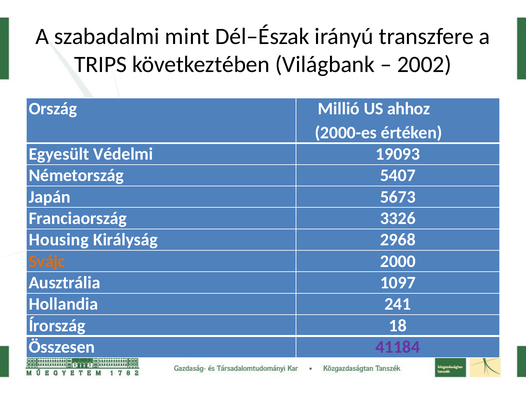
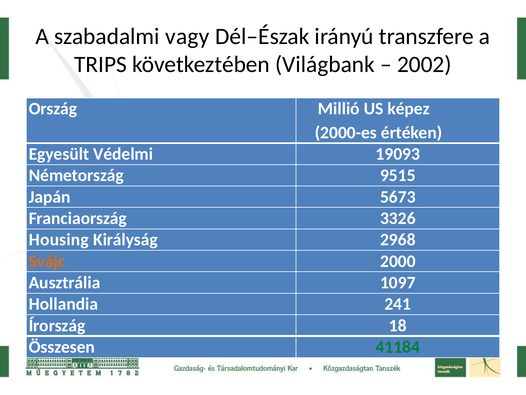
mint: mint -> vagy
ahhoz: ahhoz -> képez
5407: 5407 -> 9515
41184 colour: purple -> green
